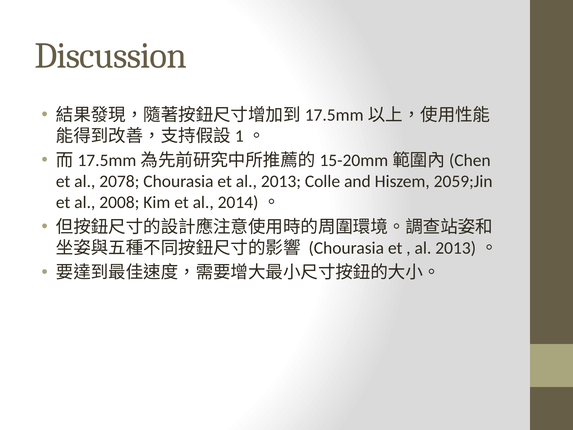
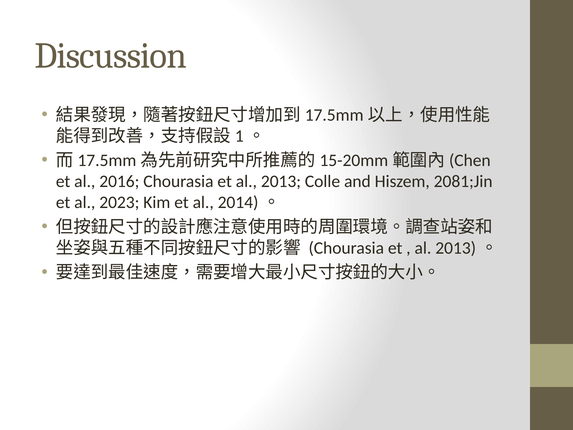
2078: 2078 -> 2016
2059;Jin: 2059;Jin -> 2081;Jin
2008: 2008 -> 2023
